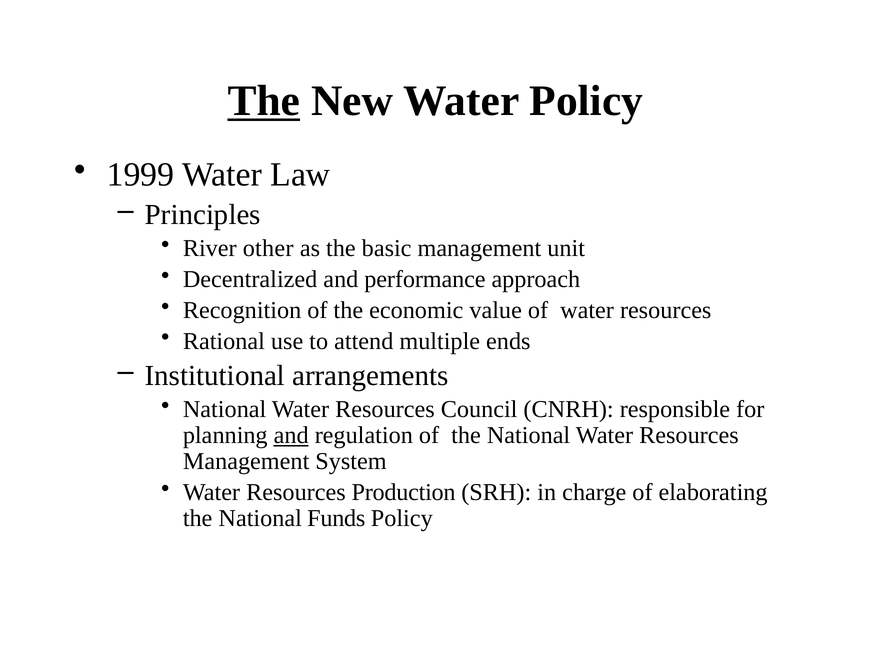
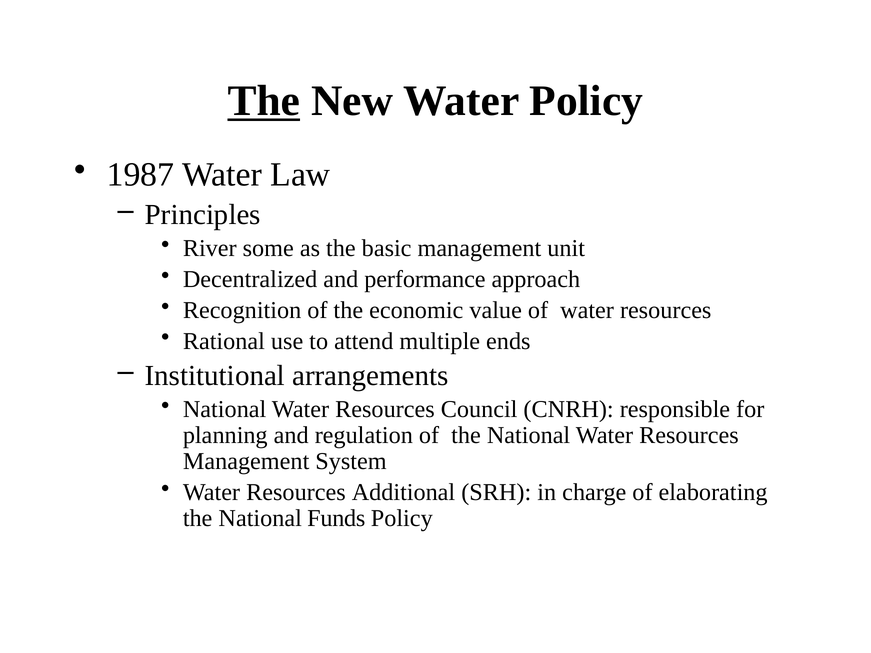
1999: 1999 -> 1987
other: other -> some
and at (291, 435) underline: present -> none
Production: Production -> Additional
